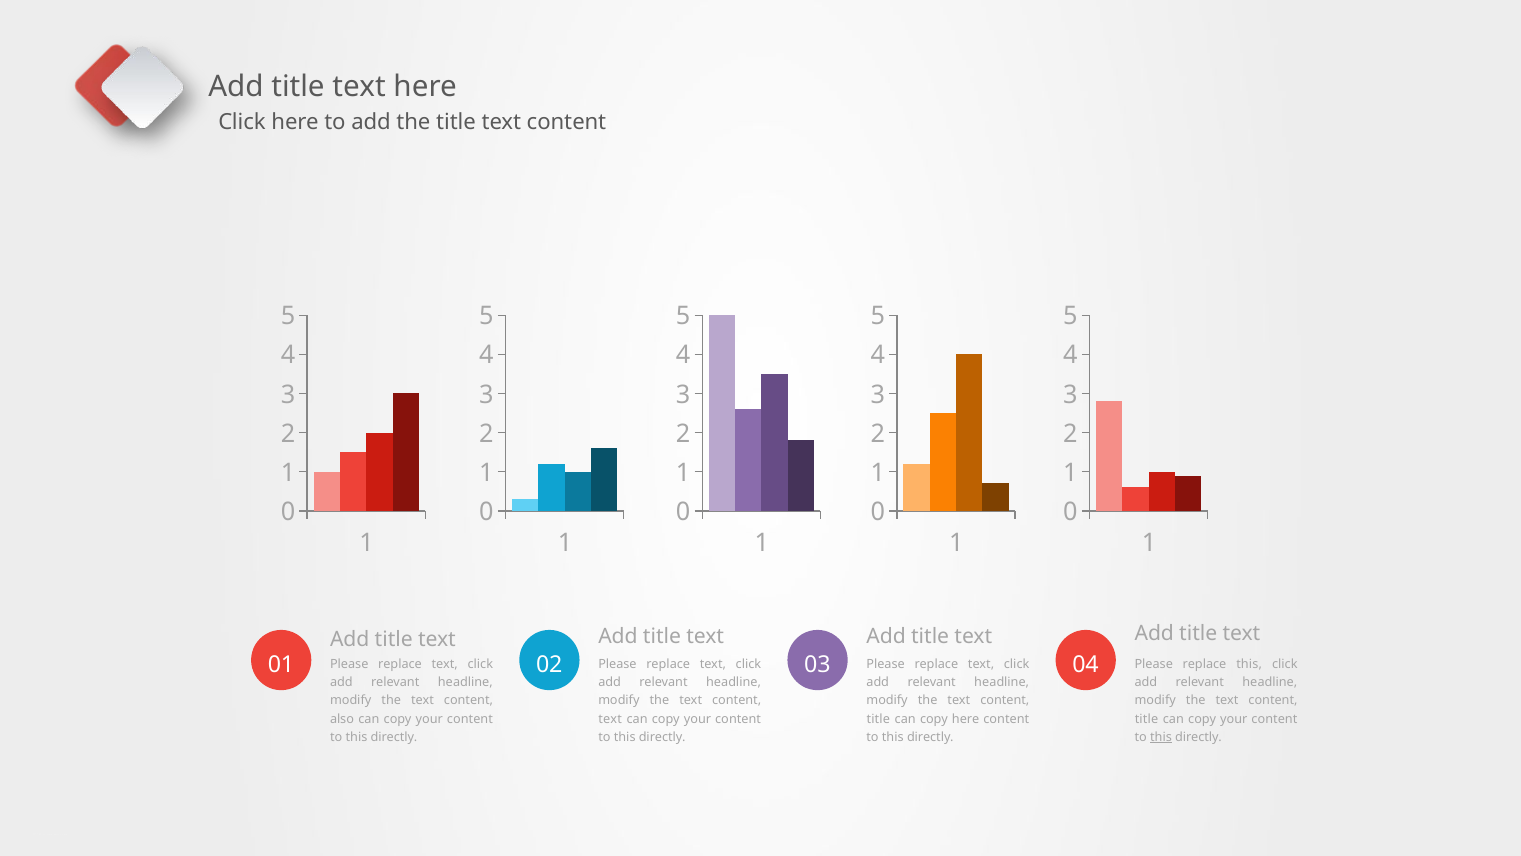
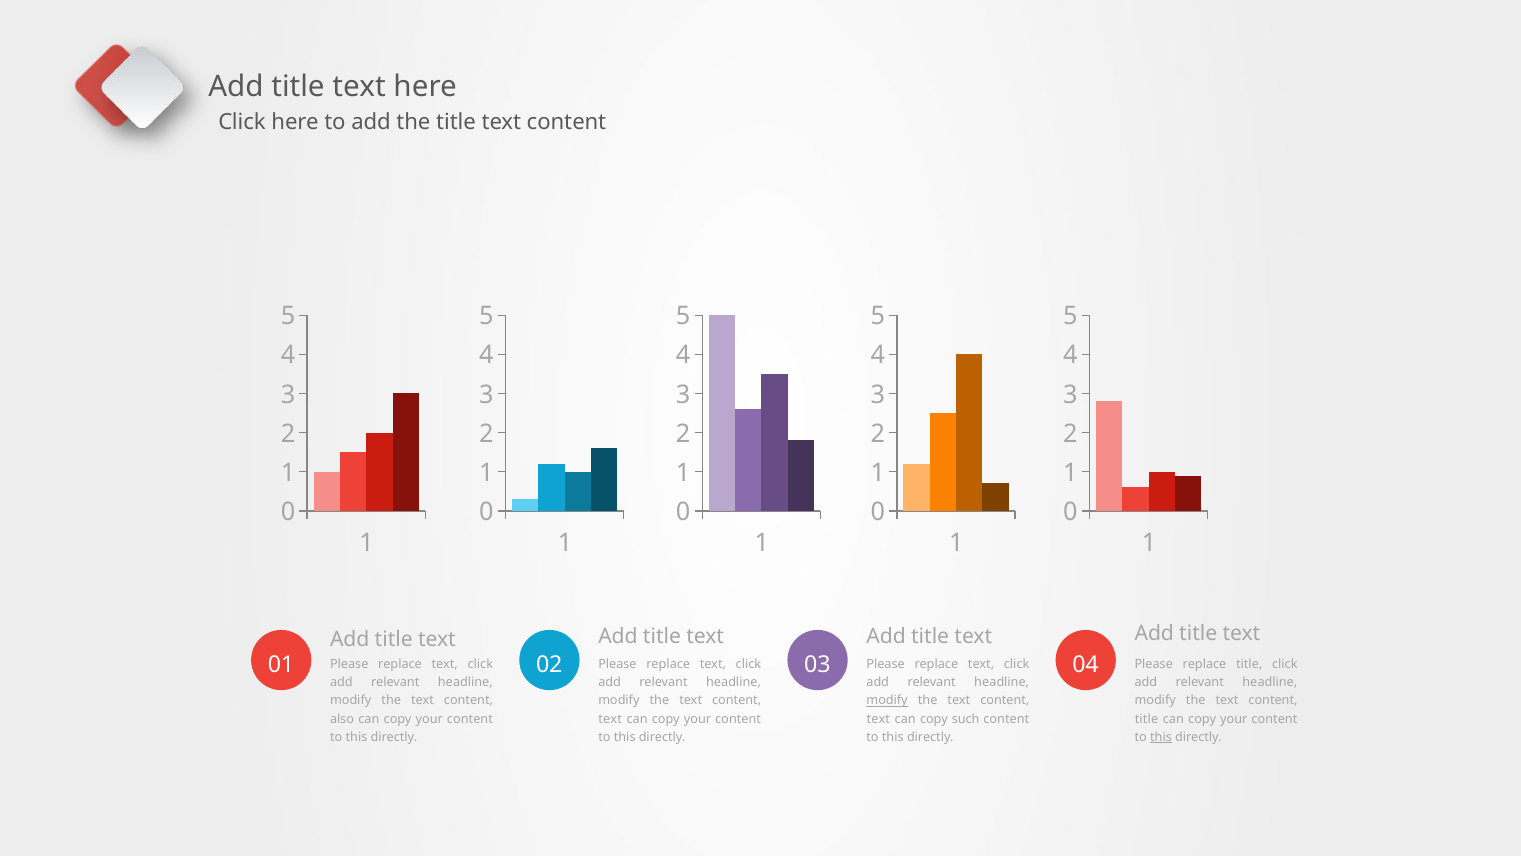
replace this: this -> title
modify at (887, 700) underline: none -> present
title at (878, 719): title -> text
copy here: here -> such
